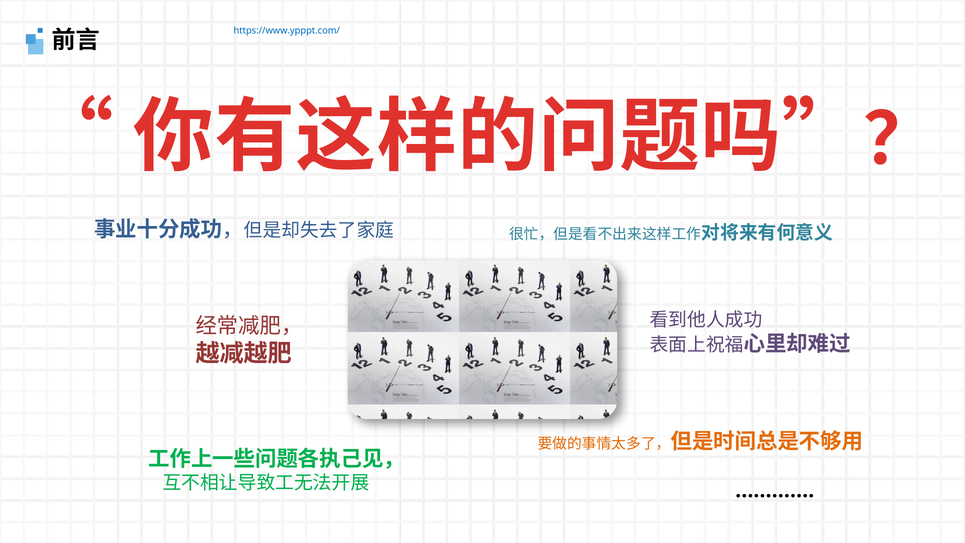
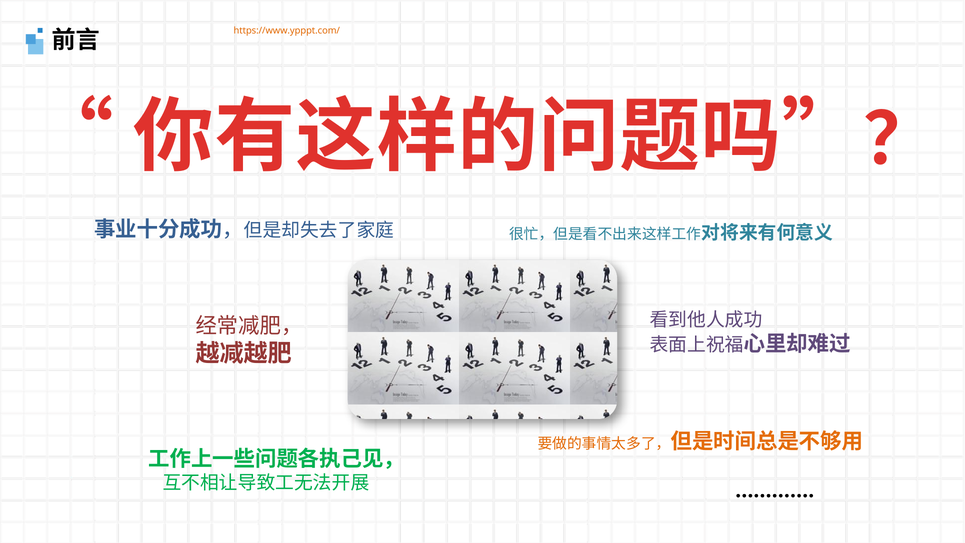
https://www.ypppt.com/ colour: blue -> orange
